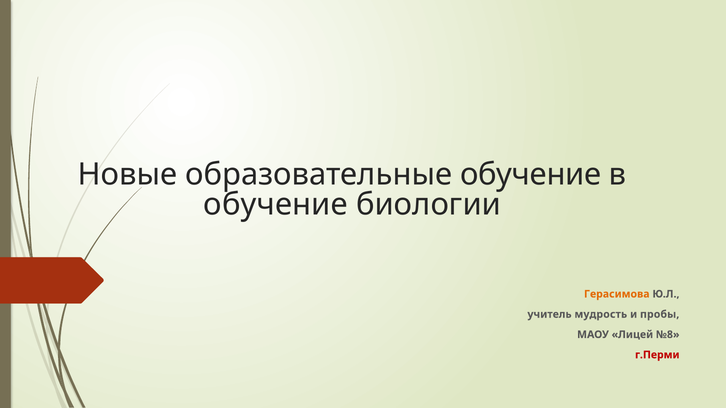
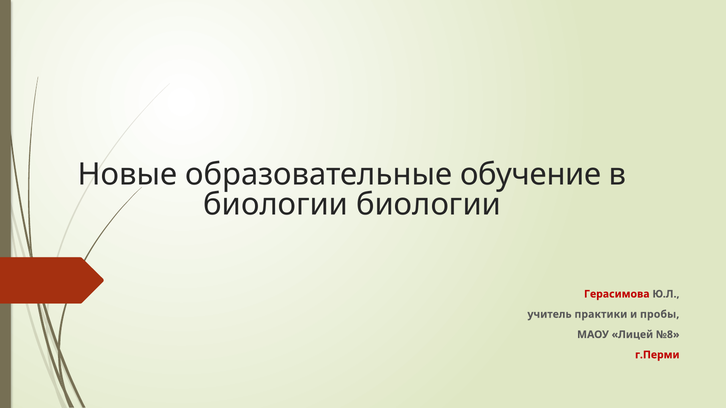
обучение at (276, 205): обучение -> биологии
Герасимова colour: orange -> red
мудрость: мудрость -> практики
